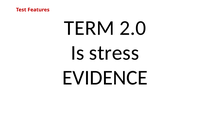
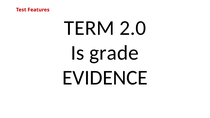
stress: stress -> grade
